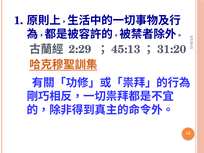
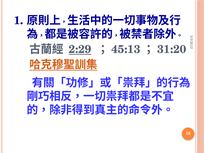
2:29 underline: none -> present
